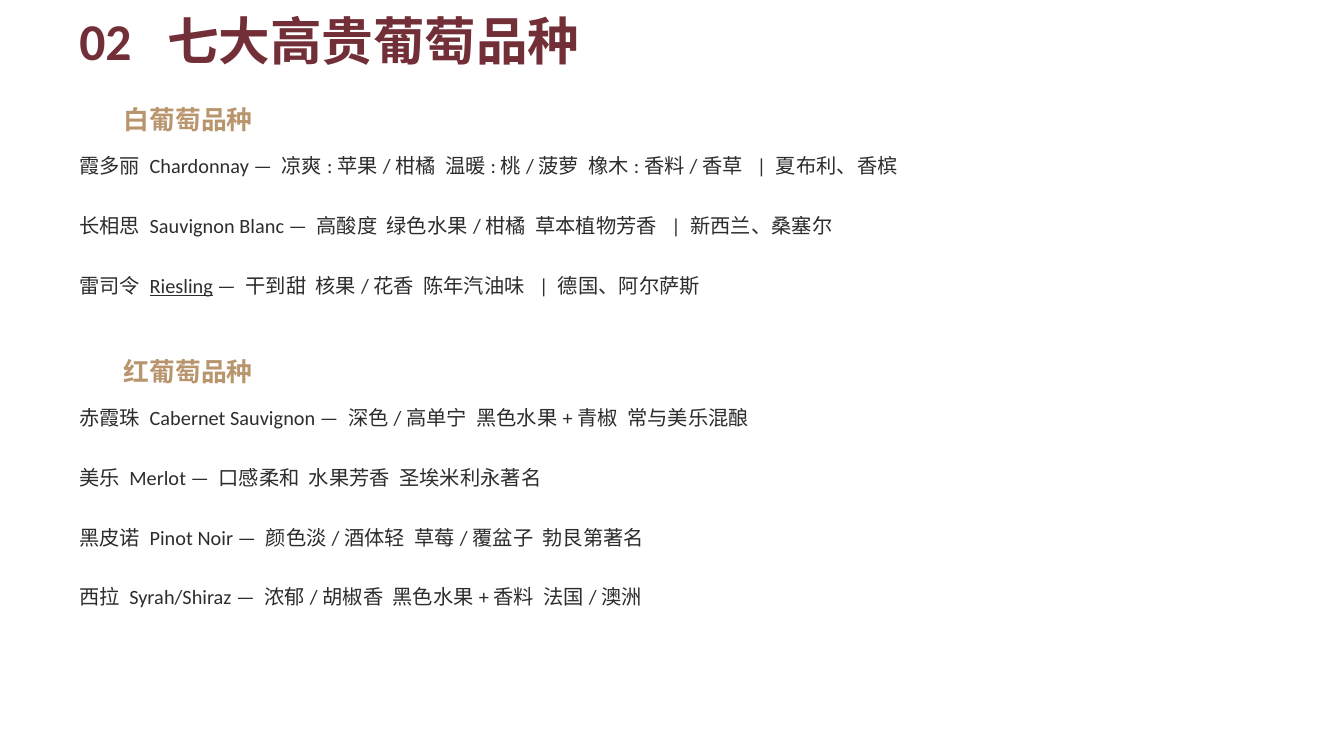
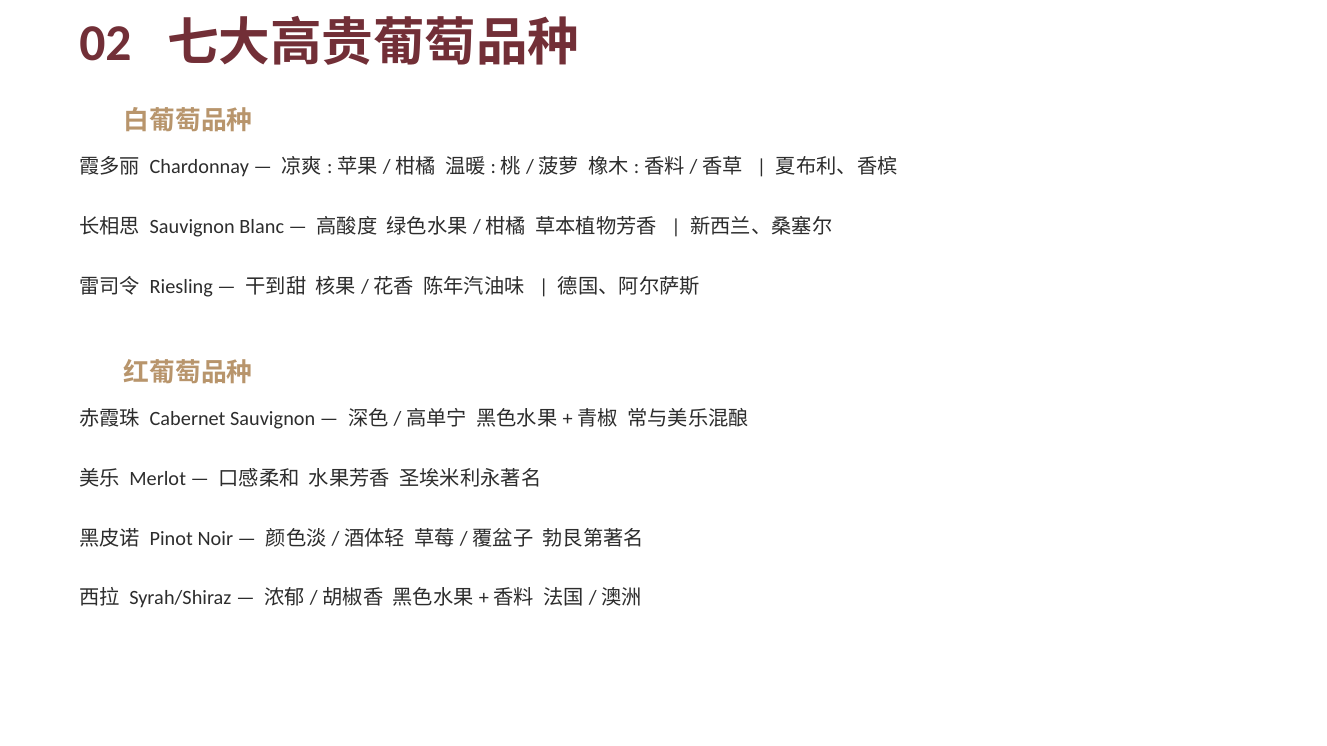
Riesling underline: present -> none
